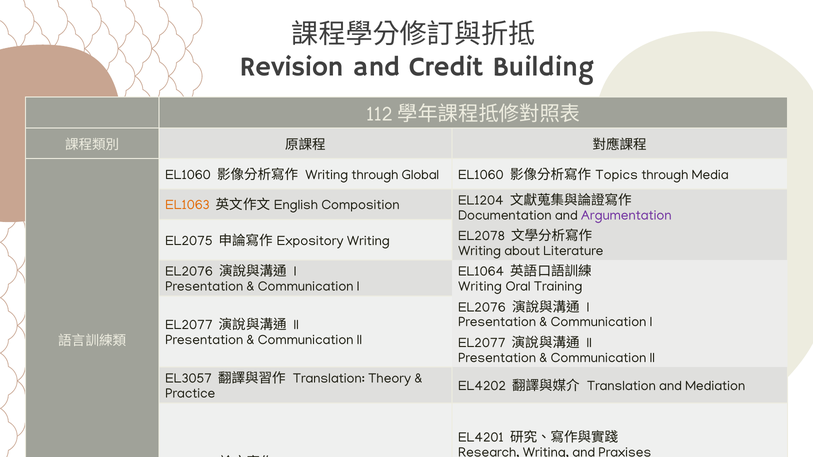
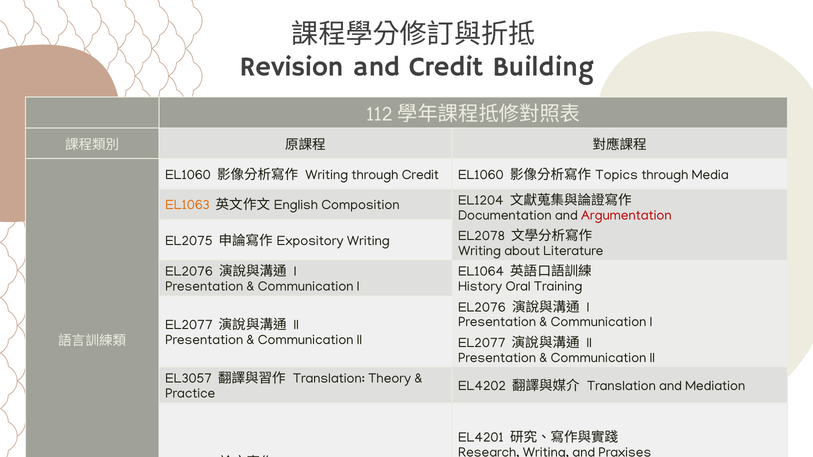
through Global: Global -> Credit
Argumentation colour: purple -> red
Writing at (480, 287): Writing -> History
